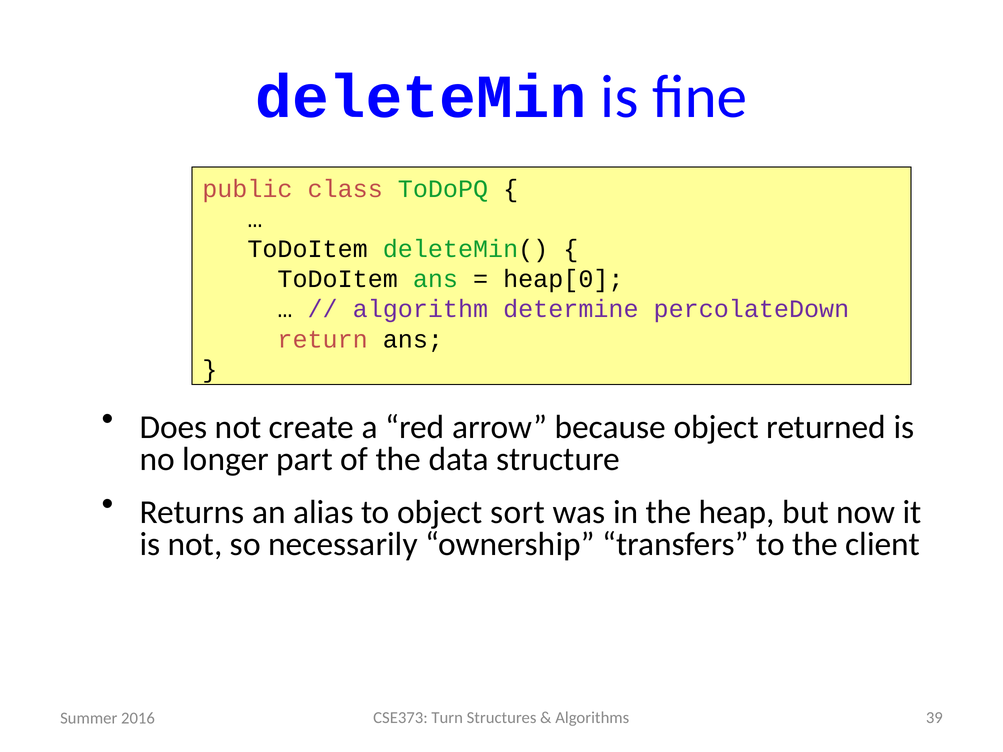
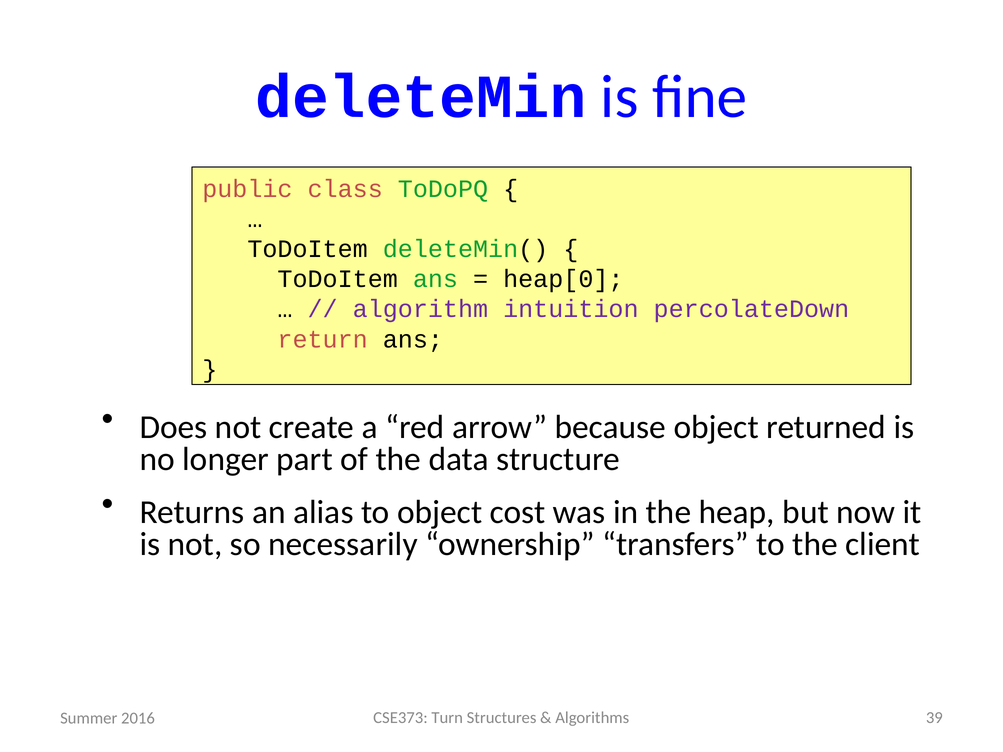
determine: determine -> intuition
sort: sort -> cost
